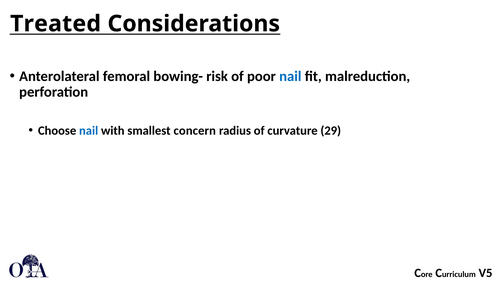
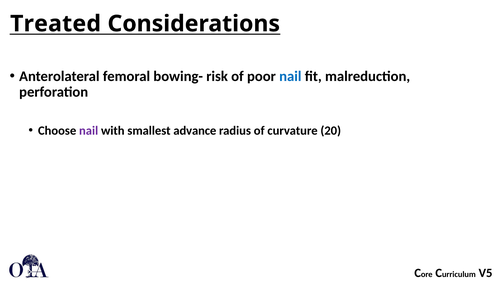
nail at (89, 131) colour: blue -> purple
concern: concern -> advance
29: 29 -> 20
